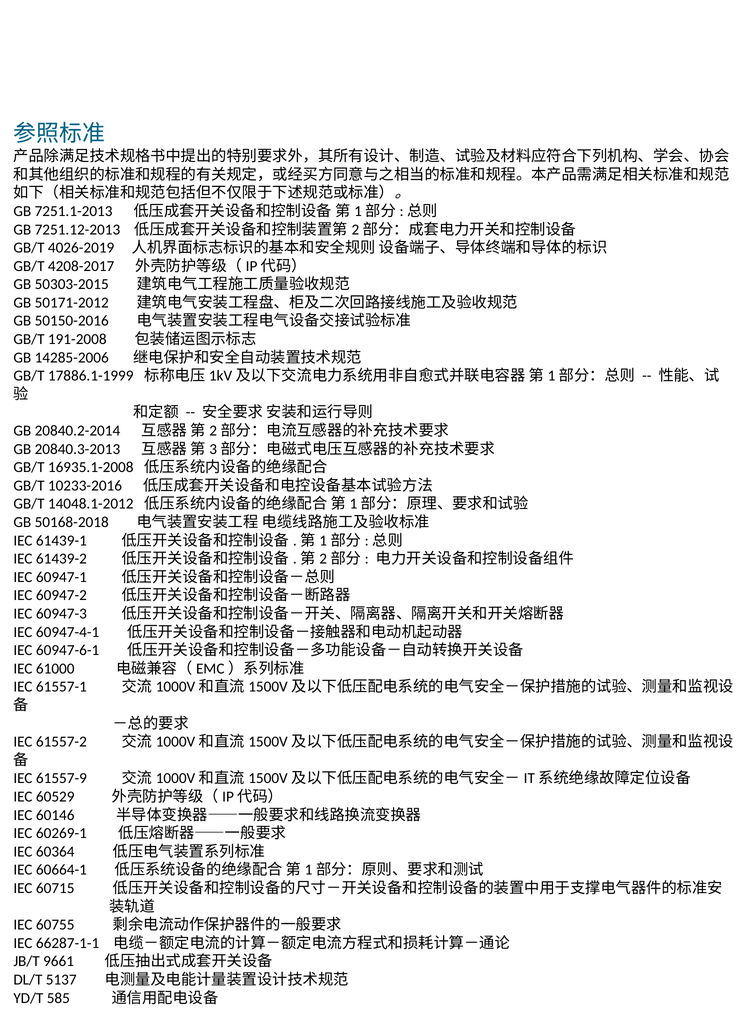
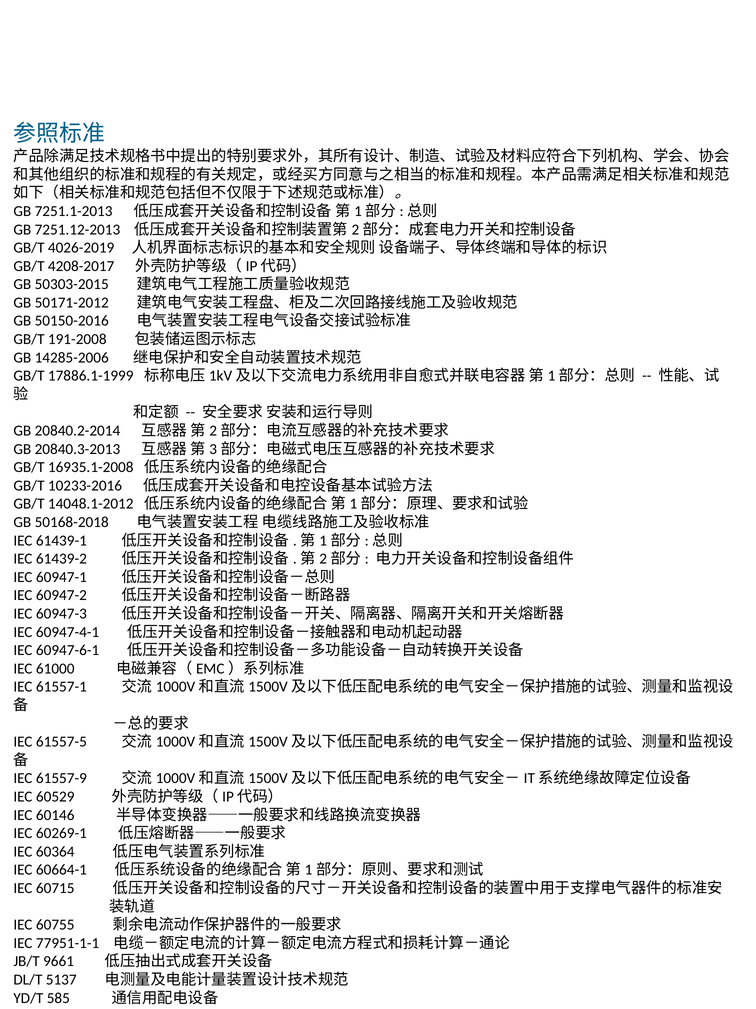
61557-2: 61557-2 -> 61557-5
66287-1-1: 66287-1-1 -> 77951-1-1
